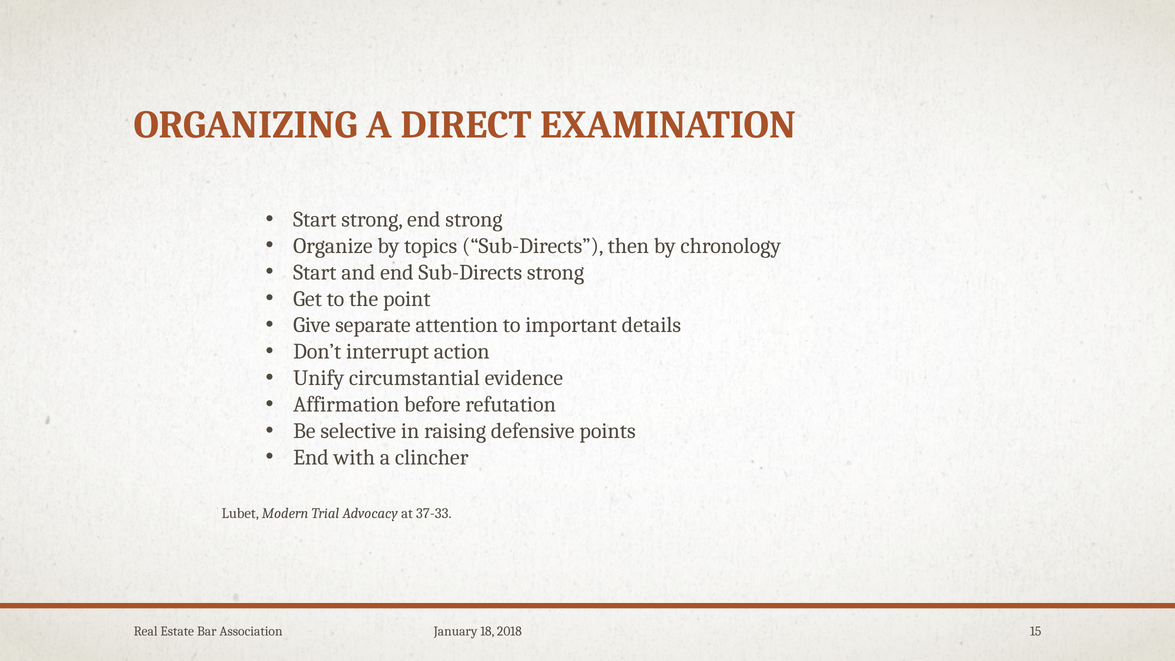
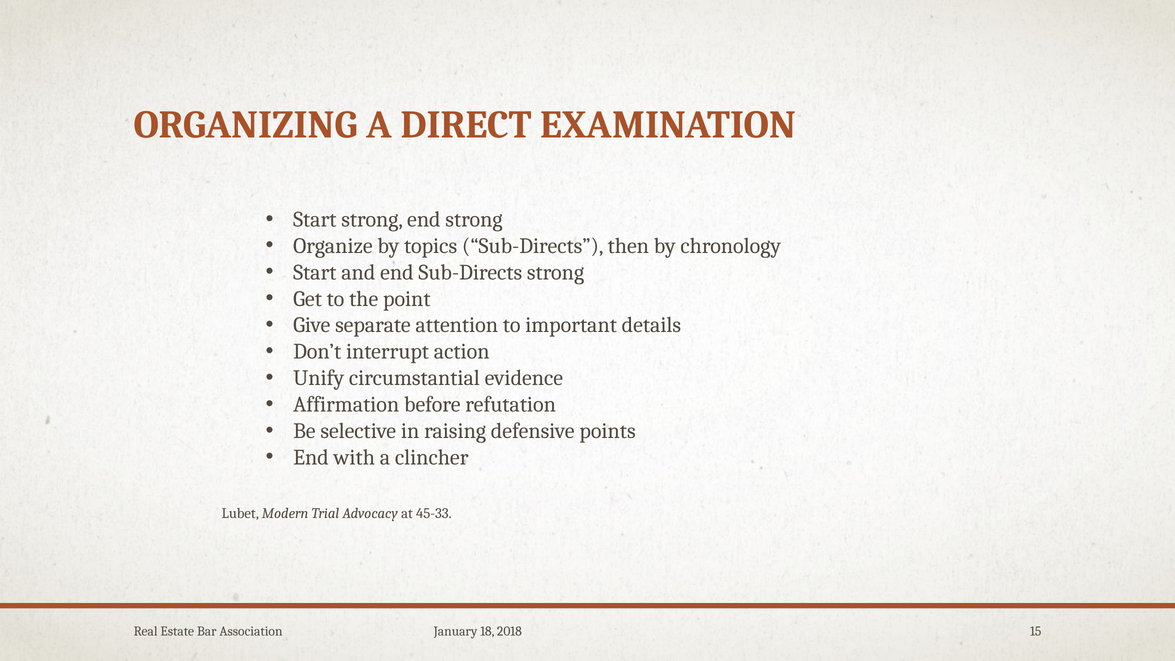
37-33: 37-33 -> 45-33
